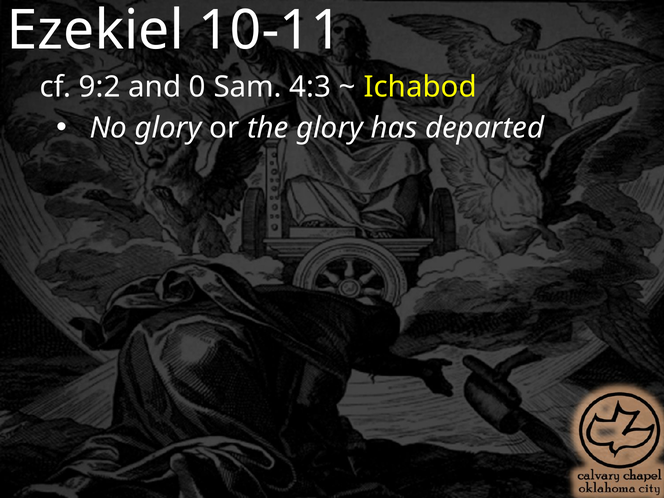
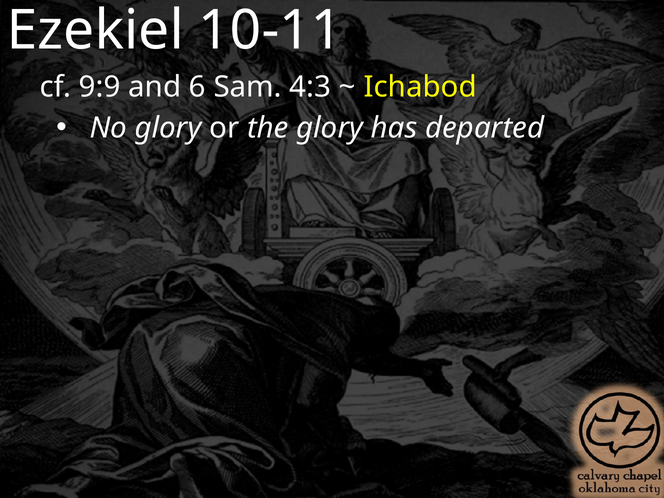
9:2: 9:2 -> 9:9
0: 0 -> 6
